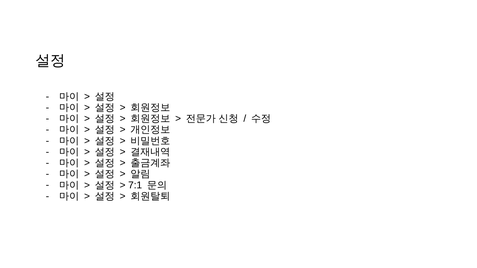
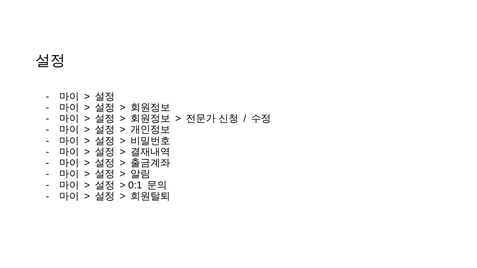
7:1: 7:1 -> 0:1
